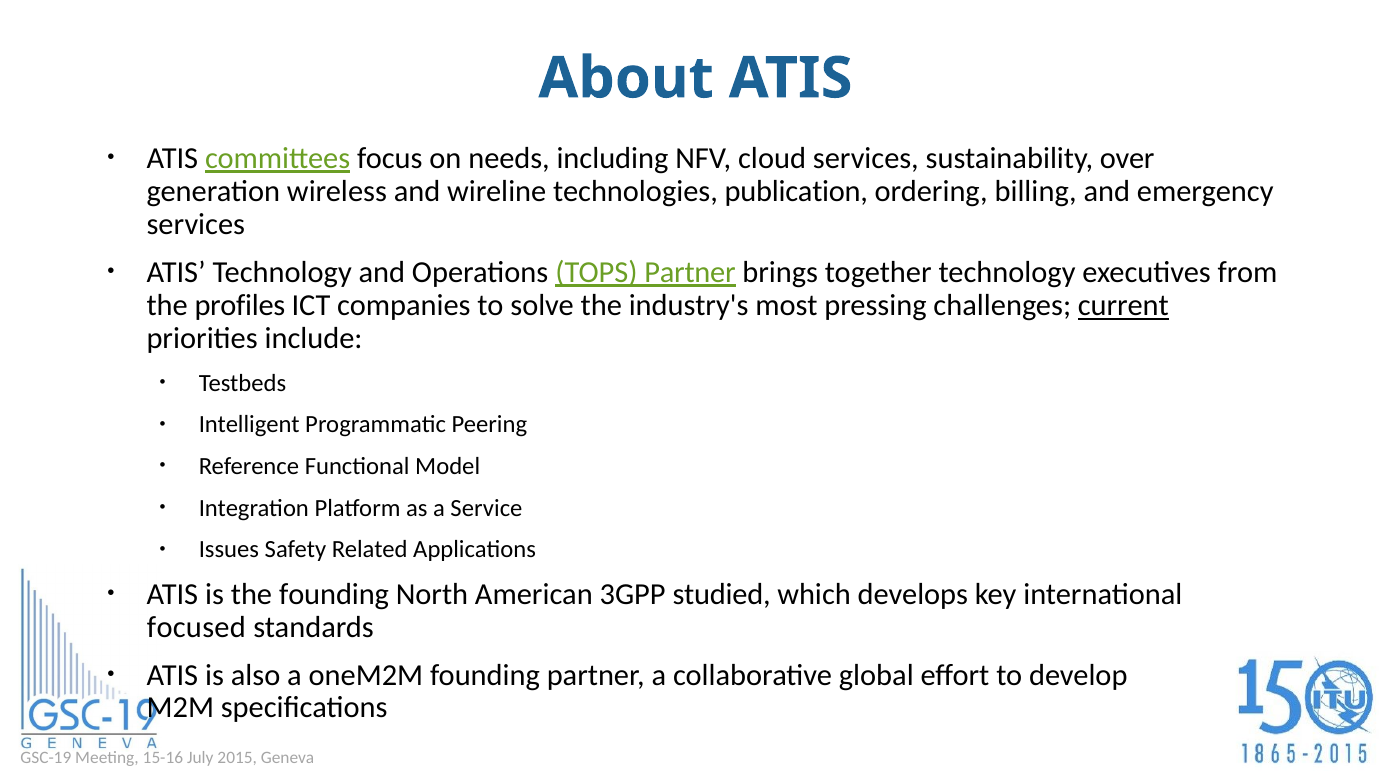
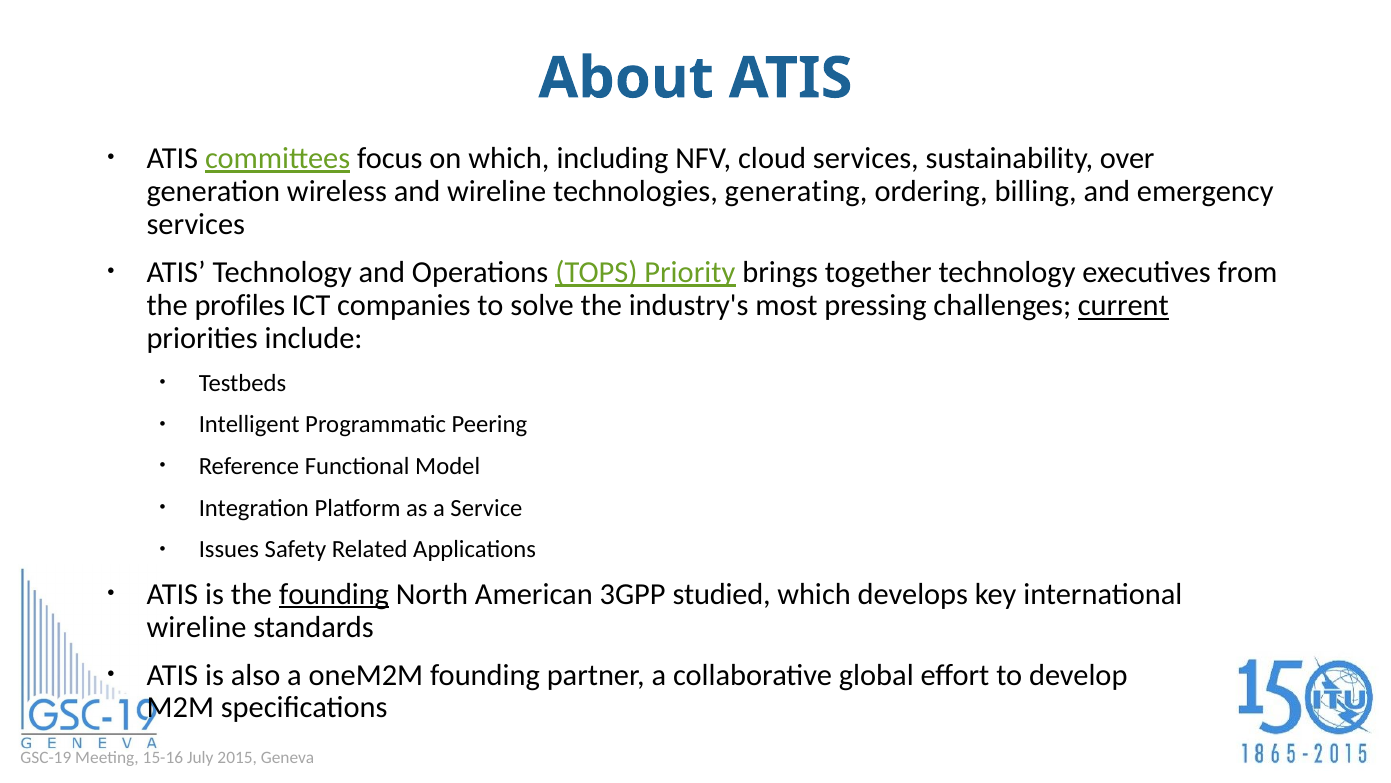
on needs: needs -> which
publication: publication -> generating
TOPS Partner: Partner -> Priority
founding at (334, 594) underline: none -> present
focused at (196, 627): focused -> wireline
